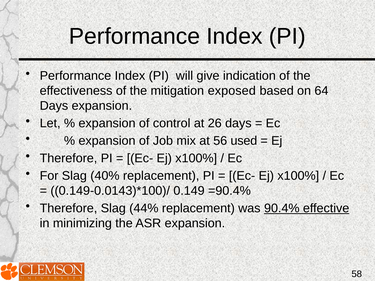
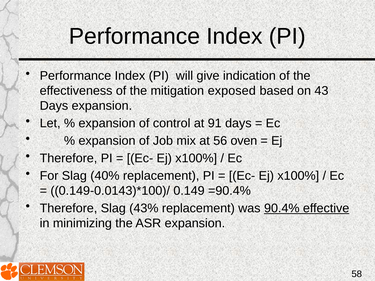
64: 64 -> 43
26: 26 -> 91
used: used -> oven
44%: 44% -> 43%
